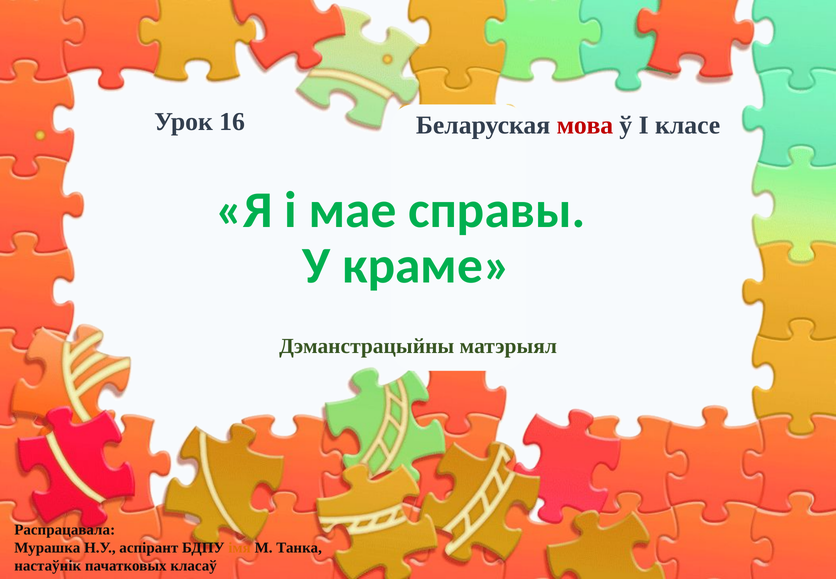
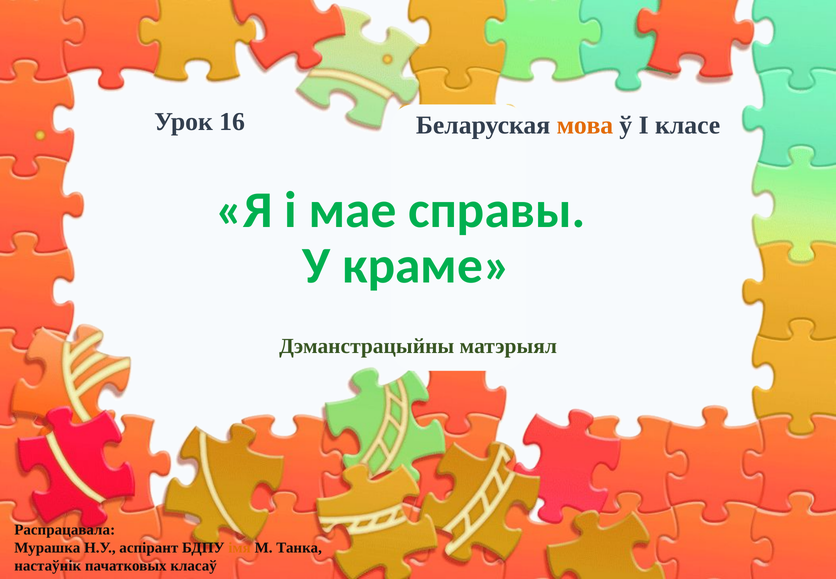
мова colour: red -> orange
